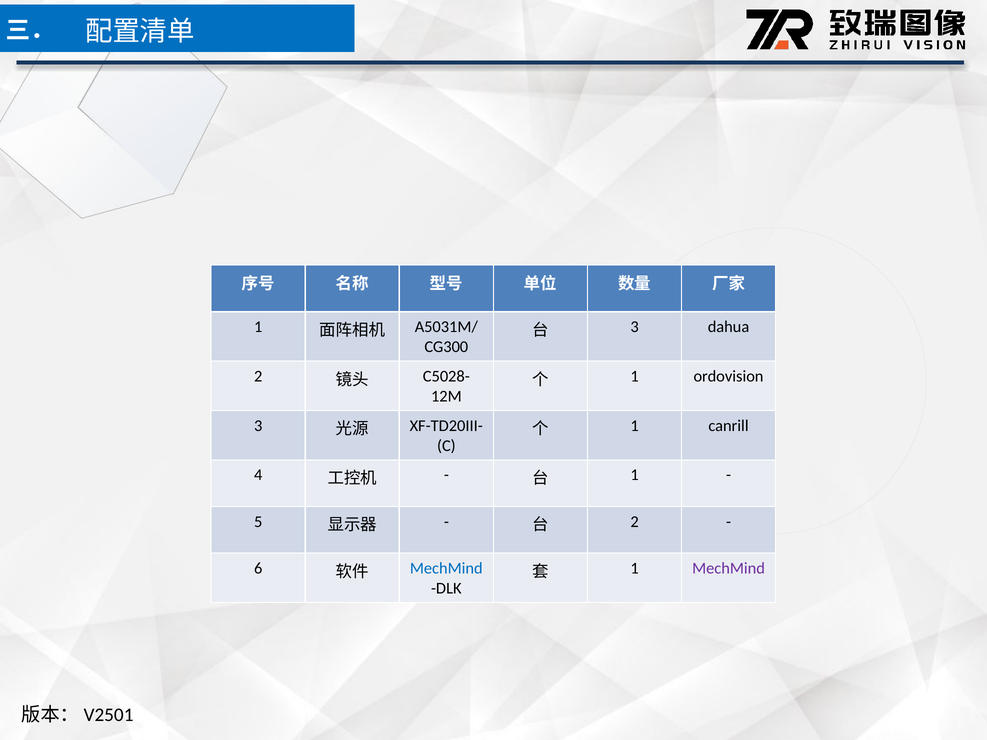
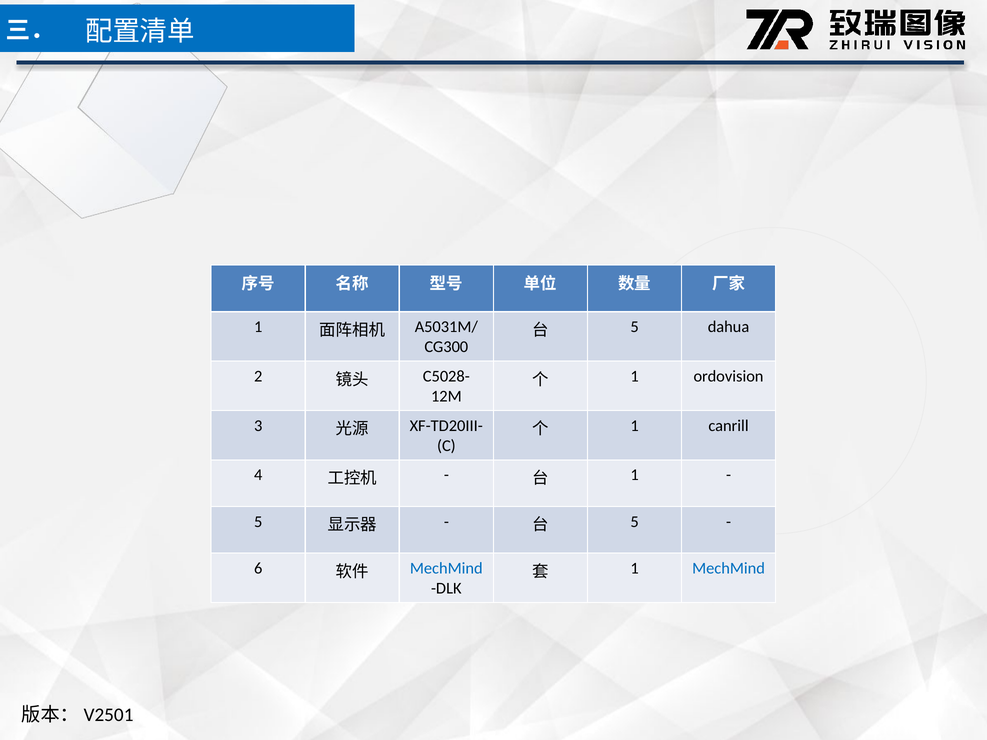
3 at (635, 327): 3 -> 5
2 at (635, 522): 2 -> 5
MechMind at (729, 568) colour: purple -> blue
